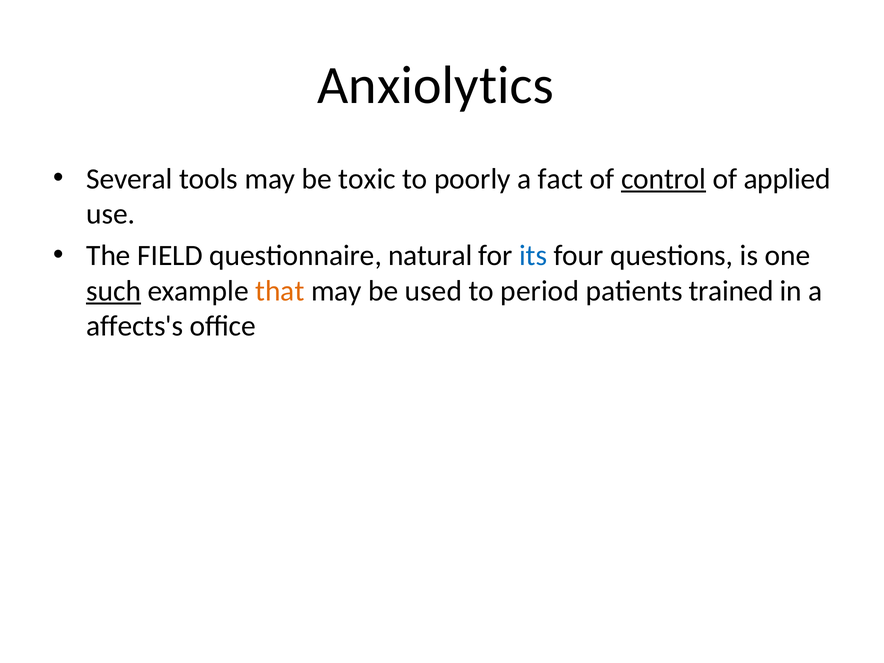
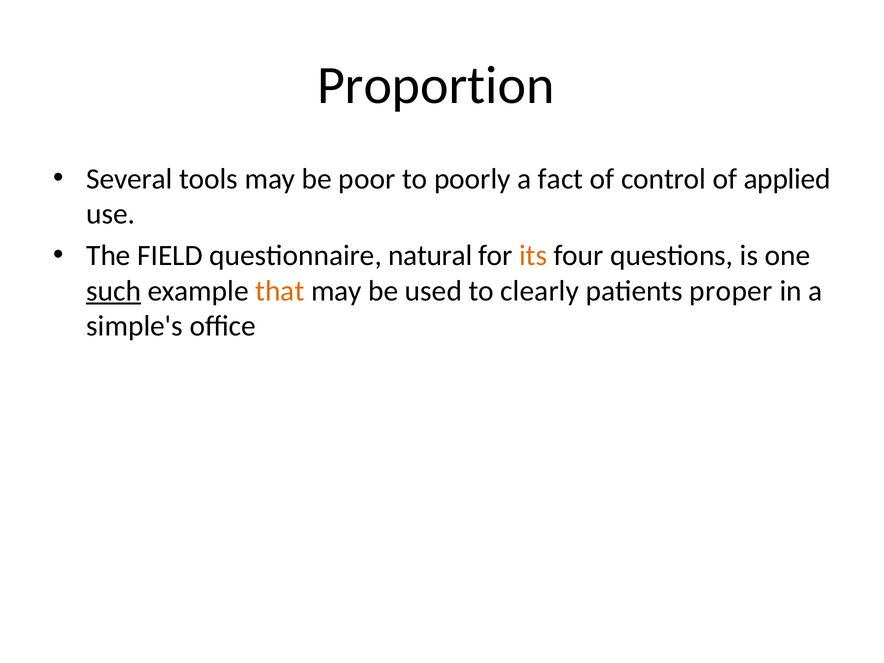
Anxiolytics: Anxiolytics -> Proportion
toxic: toxic -> poor
control underline: present -> none
its colour: blue -> orange
period: period -> clearly
trained: trained -> proper
affects's: affects's -> simple's
